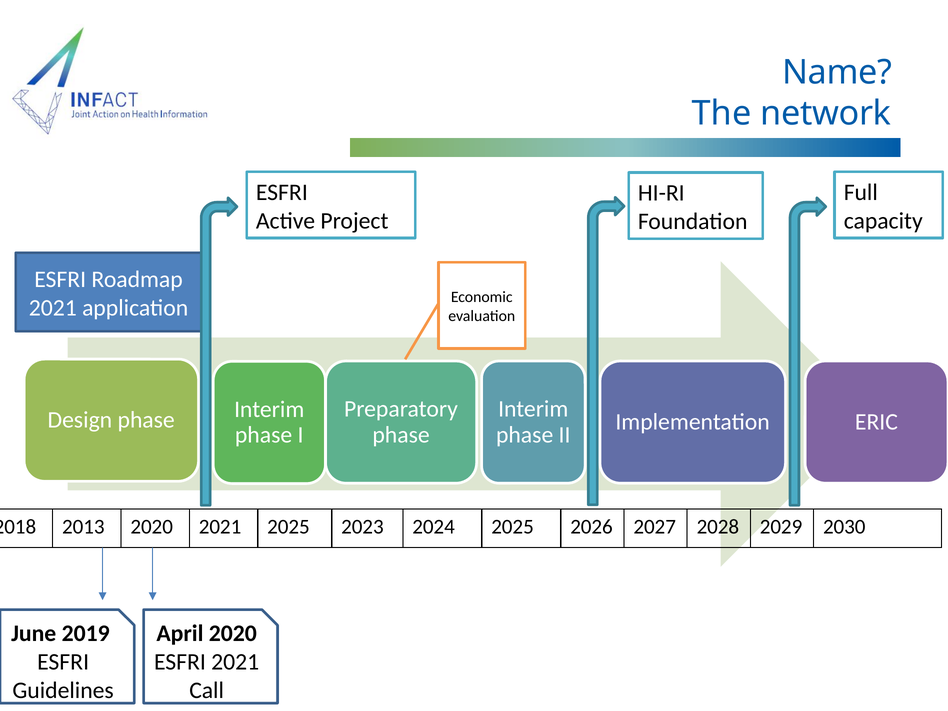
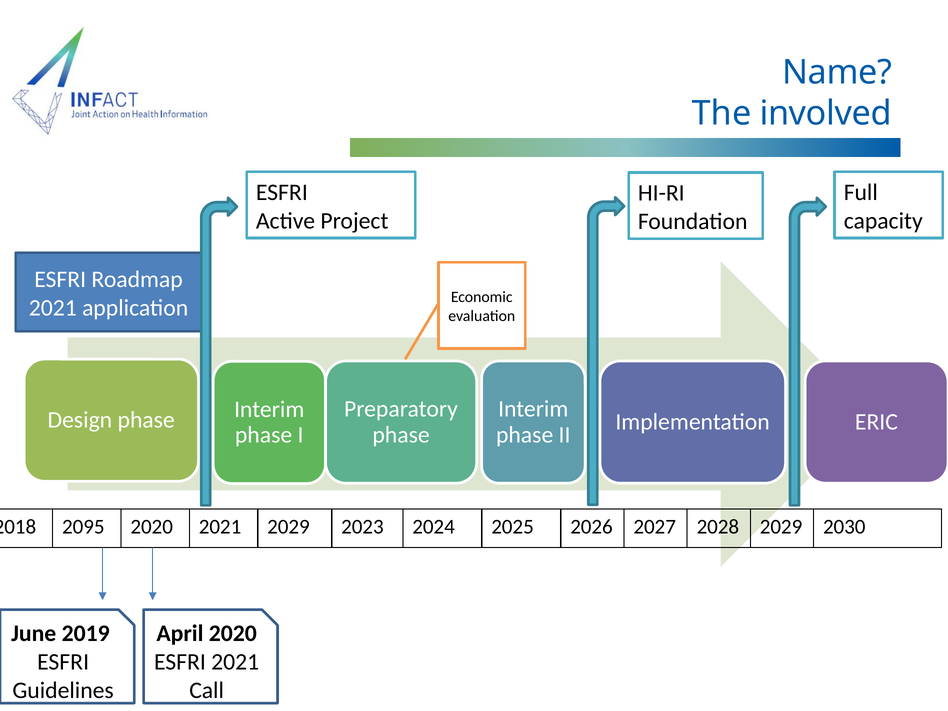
network: network -> involved
2013: 2013 -> 2095
2021 2025: 2025 -> 2029
